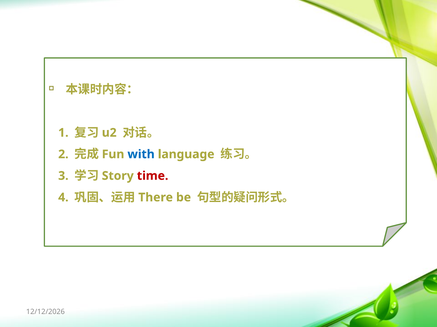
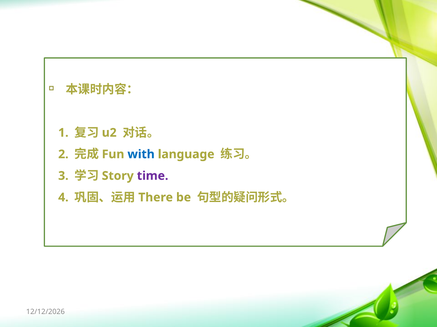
time colour: red -> purple
